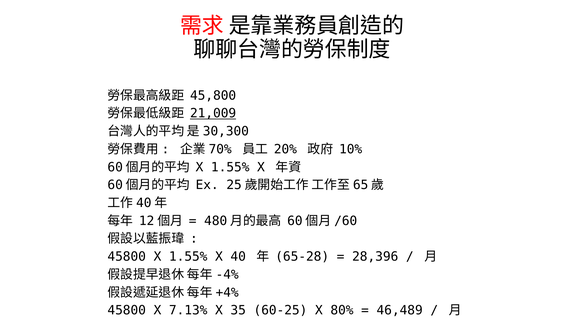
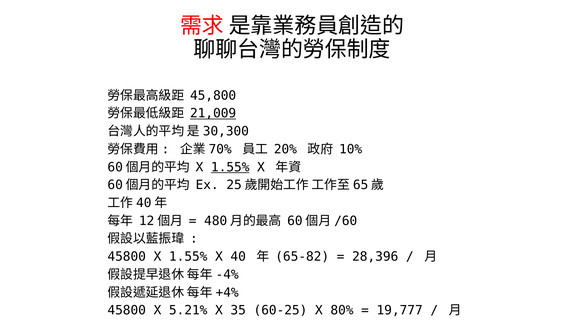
1.55% at (230, 167) underline: none -> present
65-28: 65-28 -> 65-82
7.13%: 7.13% -> 5.21%
46,489: 46,489 -> 19,777
